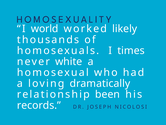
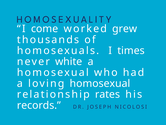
world: world -> come
likely: likely -> grew
loving dramatically: dramatically -> homosexual
been: been -> rates
